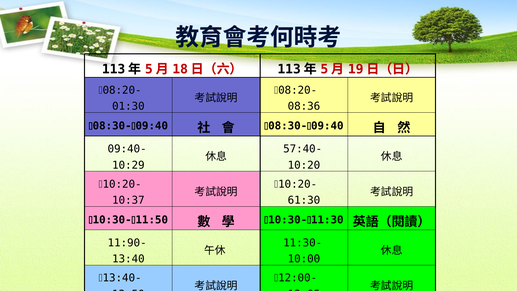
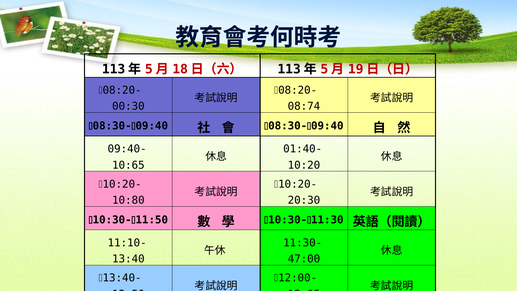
01:30: 01:30 -> 00:30
08:36: 08:36 -> 08:74
57:40-: 57:40- -> 01:40-
10:29: 10:29 -> 10:65
10:37: 10:37 -> 10:80
61:30: 61:30 -> 20:30
11:90-: 11:90- -> 11:10-
10:00: 10:00 -> 47:00
